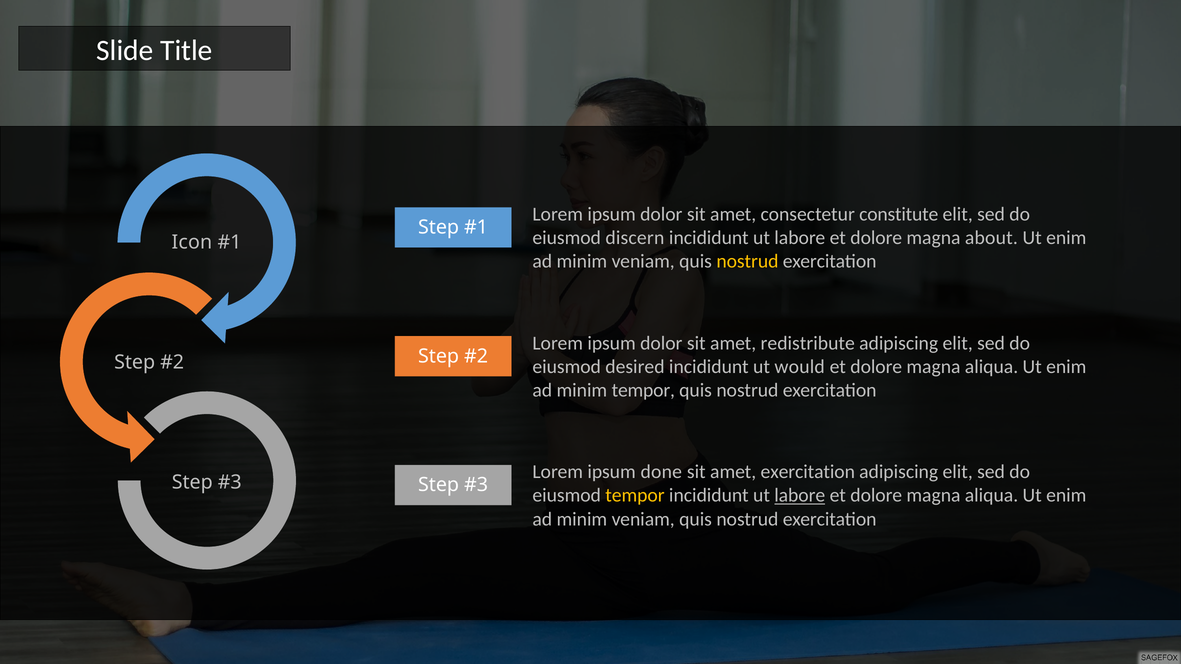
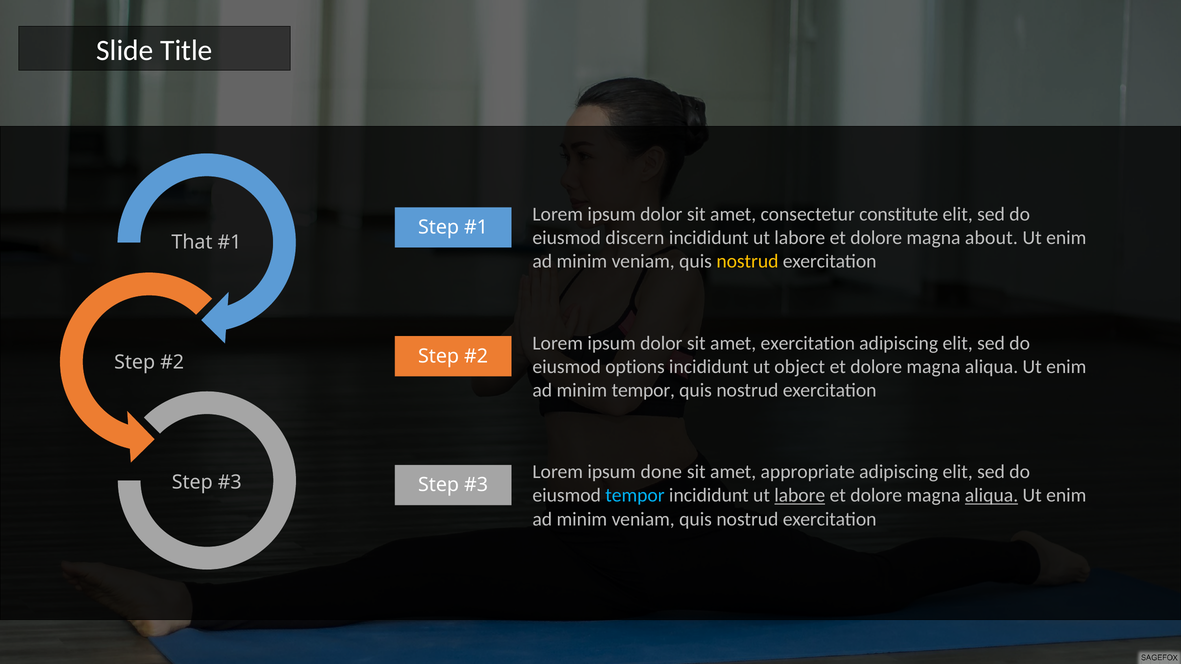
Icon: Icon -> That
amet redistribute: redistribute -> exercitation
desired: desired -> options
would: would -> object
amet exercitation: exercitation -> appropriate
tempor at (635, 496) colour: yellow -> light blue
aliqua at (992, 496) underline: none -> present
